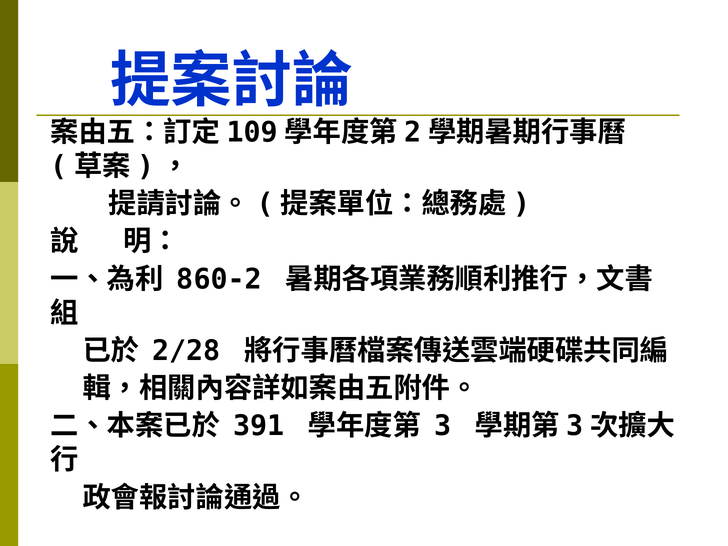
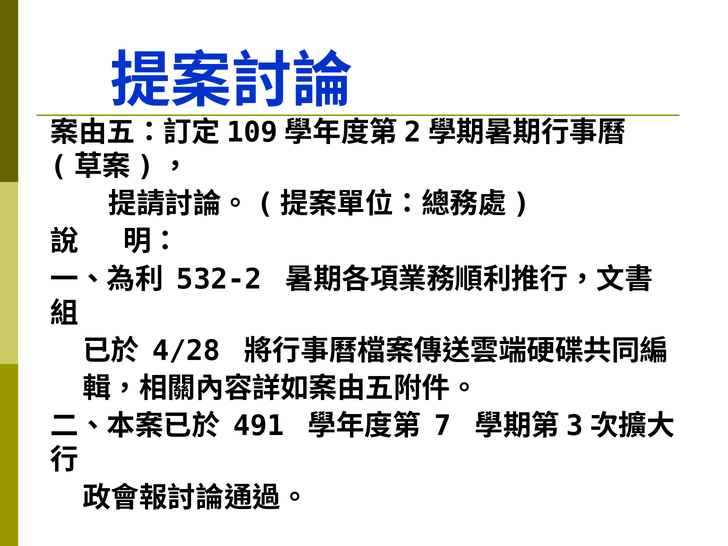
860-2: 860-2 -> 532-2
2/28: 2/28 -> 4/28
391: 391 -> 491
3: 3 -> 7
